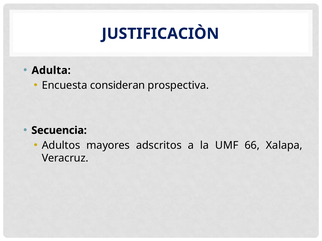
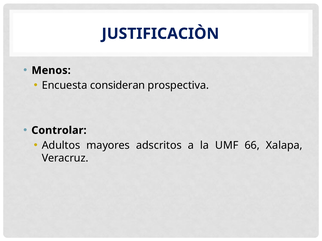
Adulta: Adulta -> Menos
Secuencia: Secuencia -> Controlar
